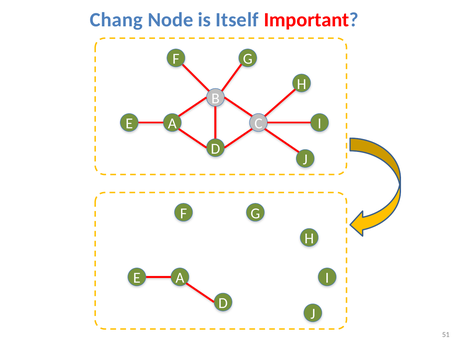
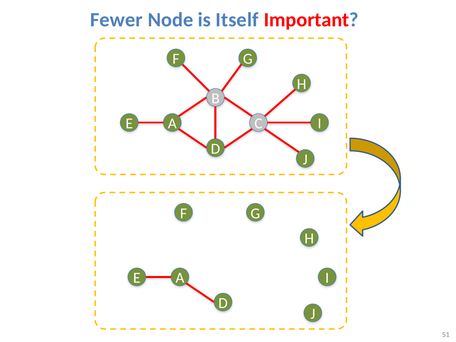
Chang: Chang -> Fewer
